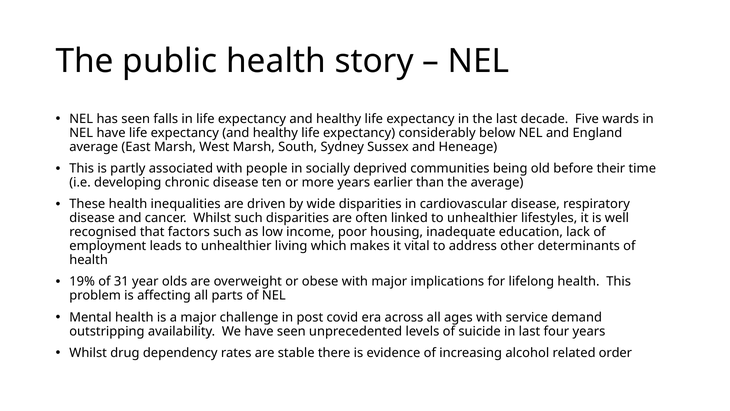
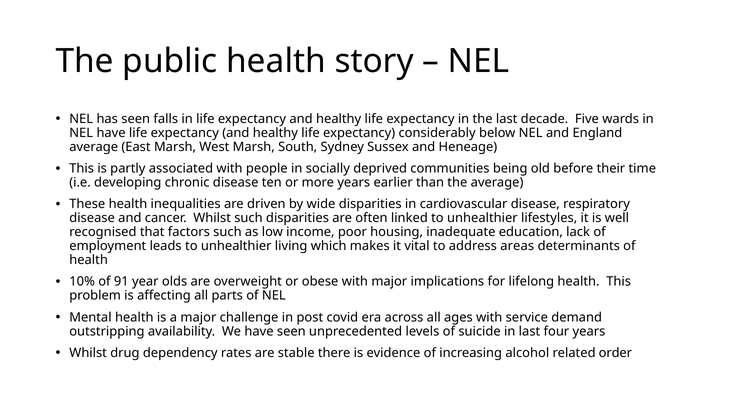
other: other -> areas
19%: 19% -> 10%
31: 31 -> 91
